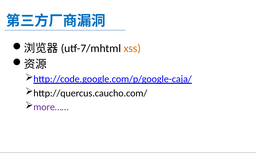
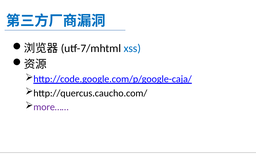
xss colour: orange -> blue
